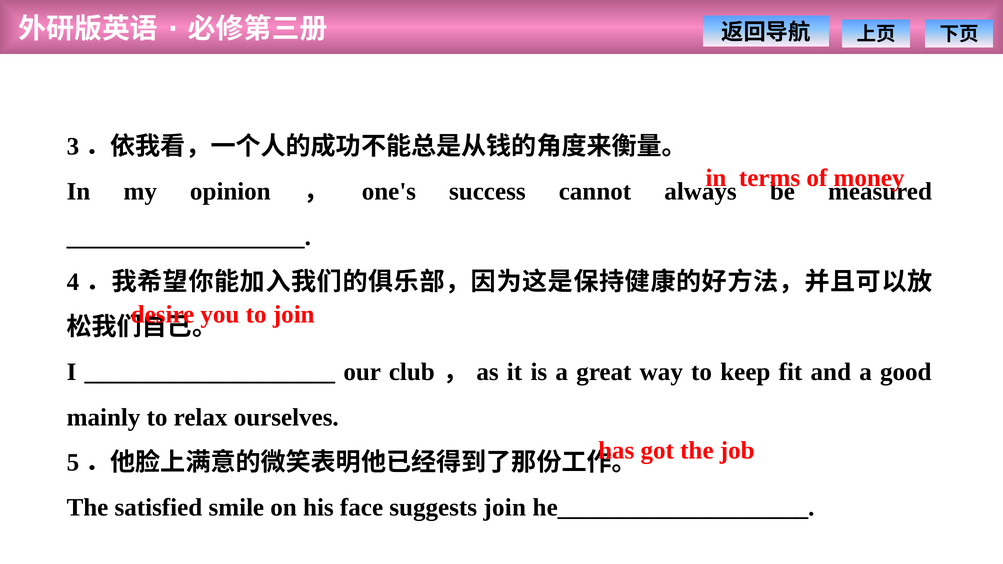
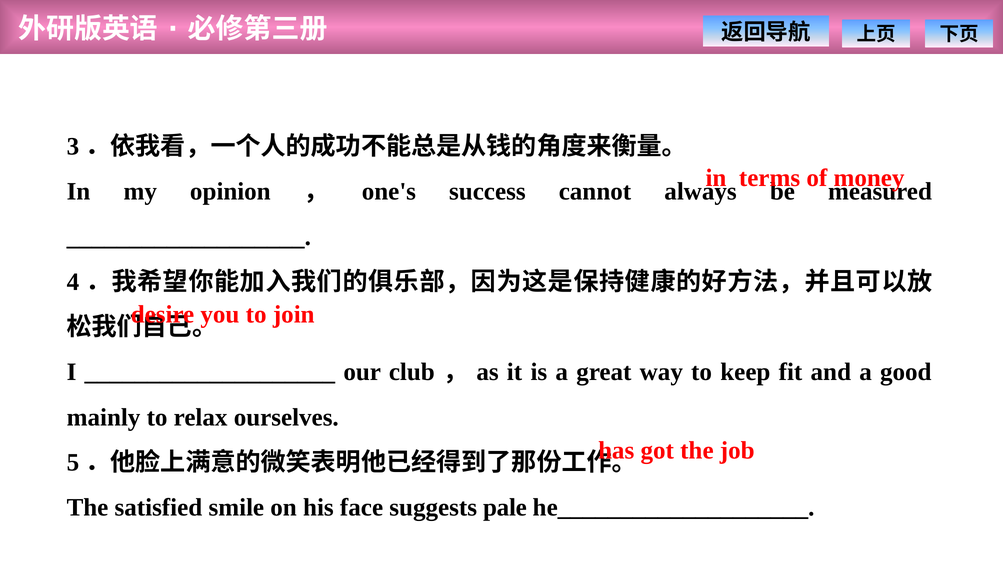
suggests join: join -> pale
